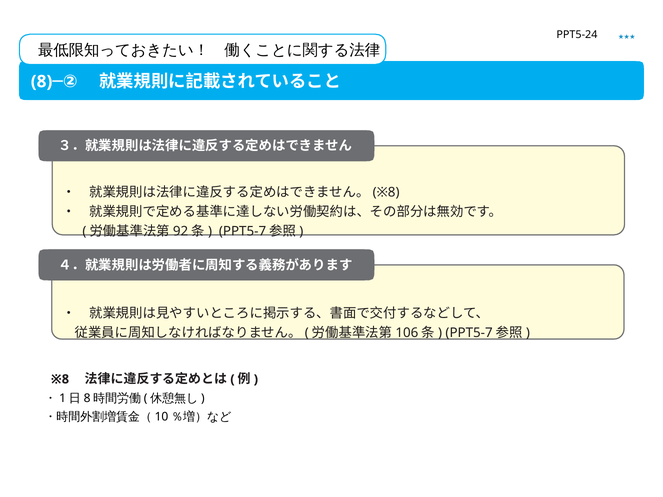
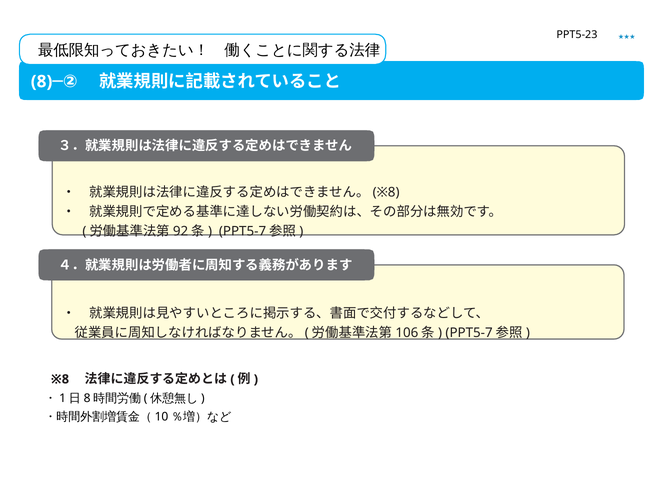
PPT5-24: PPT5-24 -> PPT5-23
